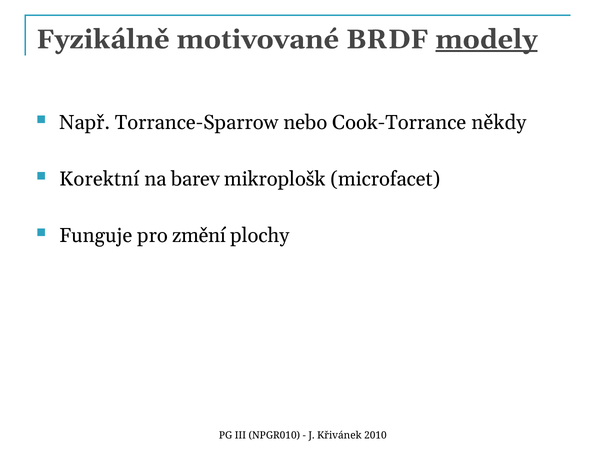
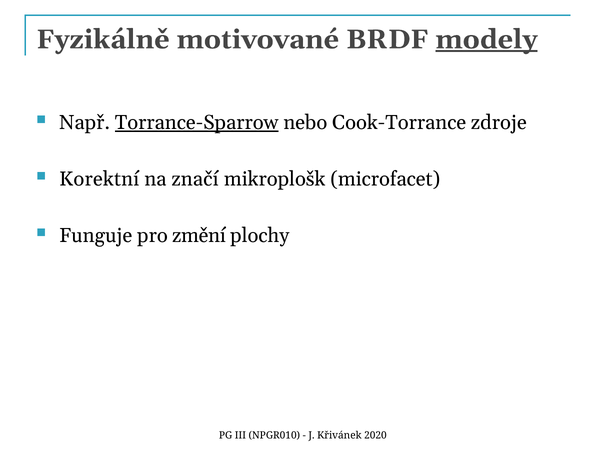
Torrance-Sparrow underline: none -> present
někdy: někdy -> zdroje
barev: barev -> značí
2010: 2010 -> 2020
